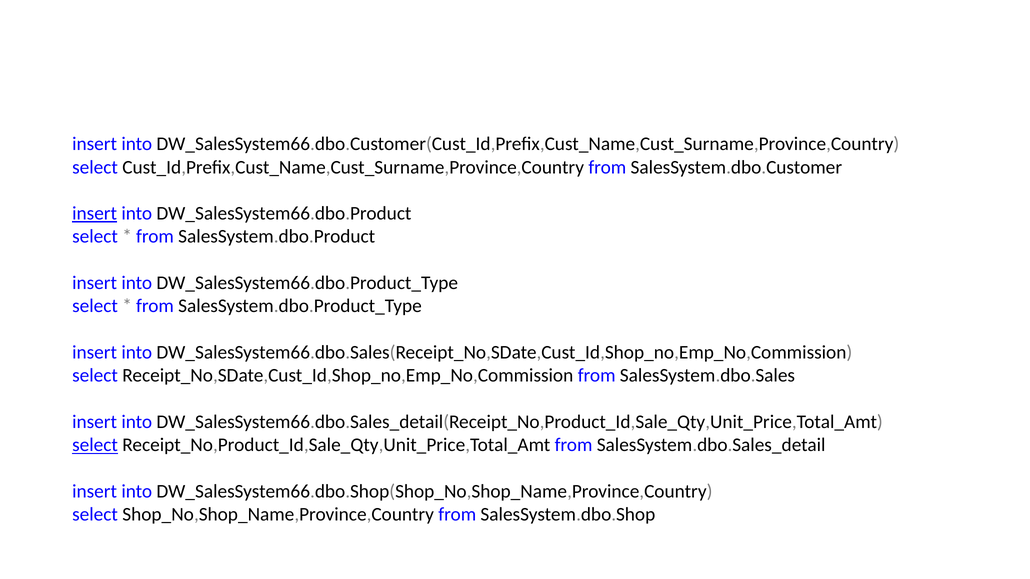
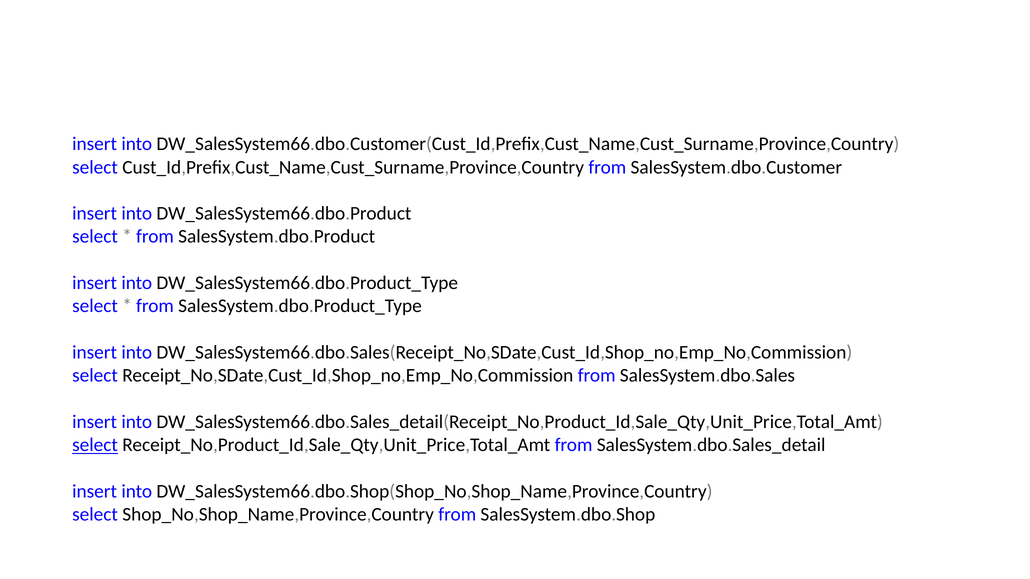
insert at (95, 214) underline: present -> none
